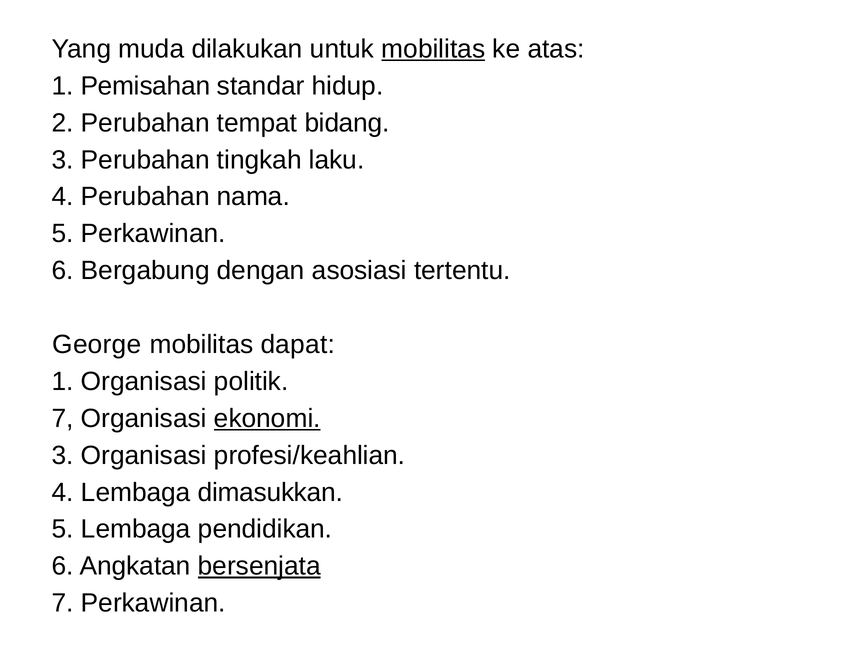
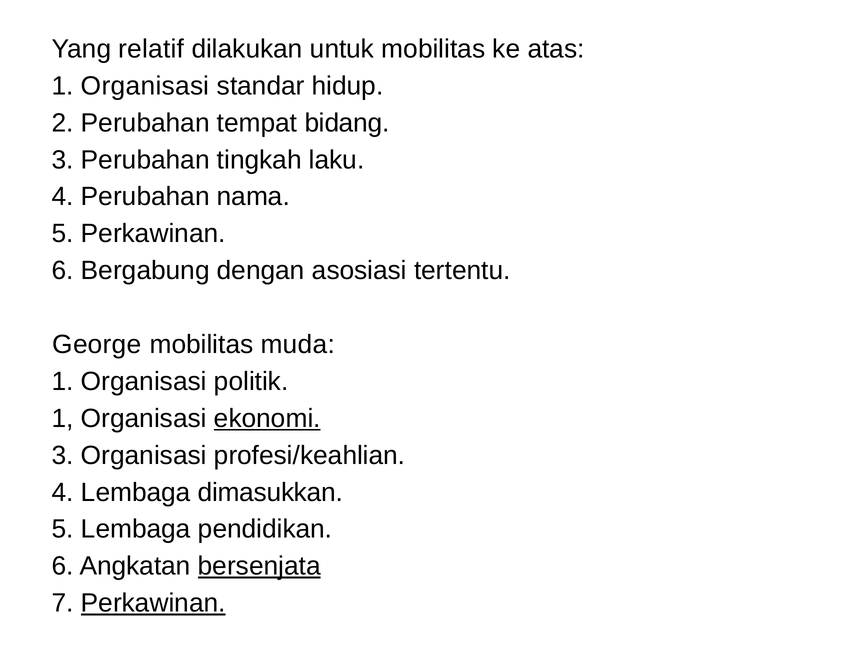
muda: muda -> relatif
mobilitas at (433, 49) underline: present -> none
Pemisahan at (145, 86): Pemisahan -> Organisasi
dapat: dapat -> muda
7 at (63, 418): 7 -> 1
Perkawinan at (153, 602) underline: none -> present
